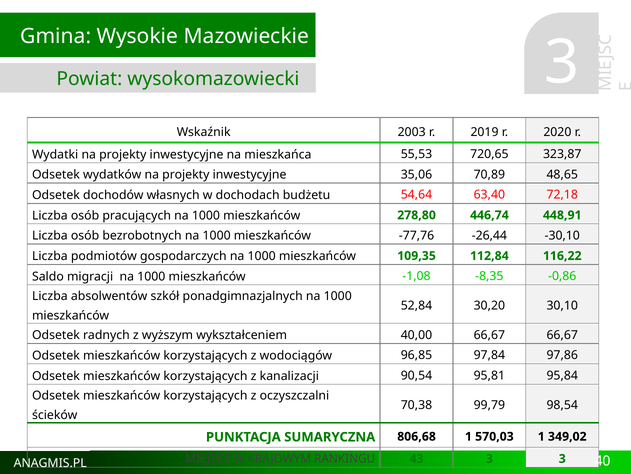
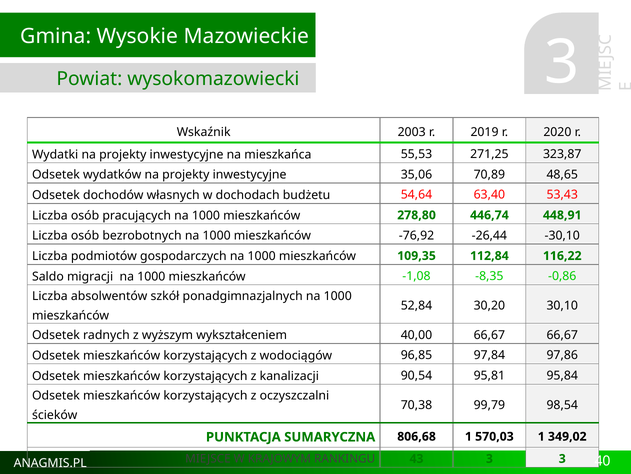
720,65: 720,65 -> 271,25
72,18: 72,18 -> 53,43
-77,76: -77,76 -> -76,92
